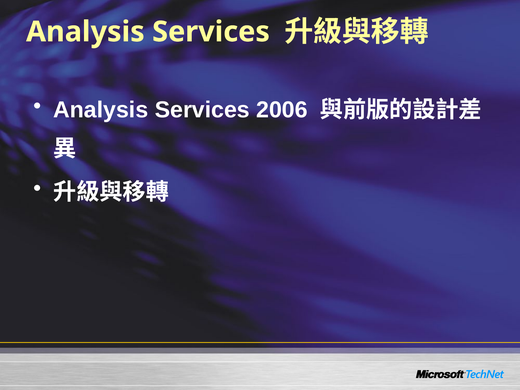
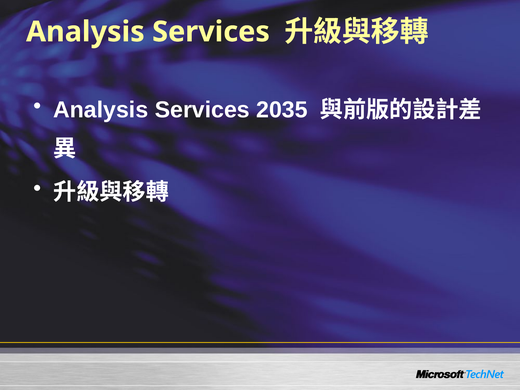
2006: 2006 -> 2035
